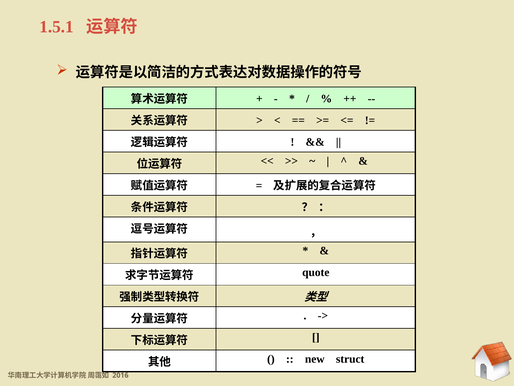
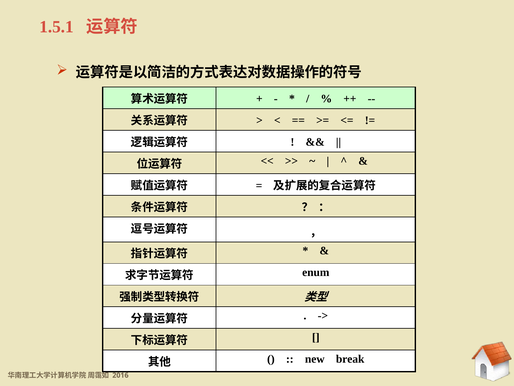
quote: quote -> enum
struct: struct -> break
